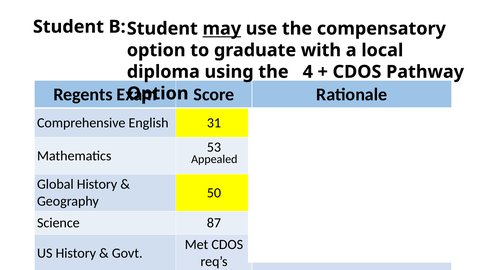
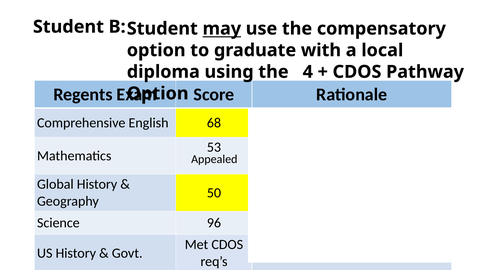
31: 31 -> 68
87: 87 -> 96
